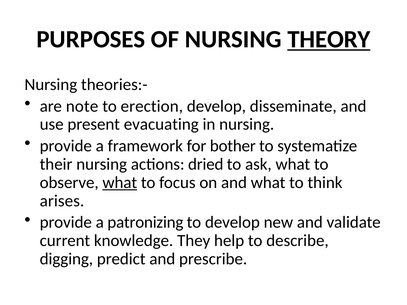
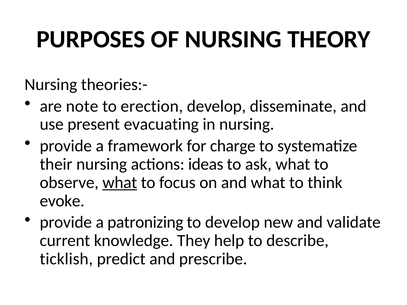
THEORY underline: present -> none
bother: bother -> charge
dried: dried -> ideas
arises: arises -> evoke
digging: digging -> ticklish
